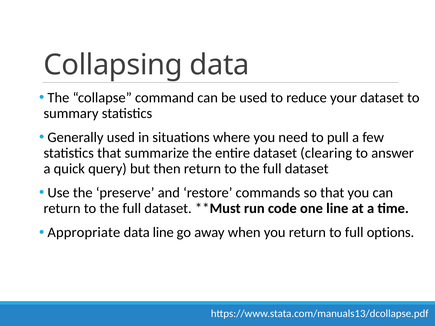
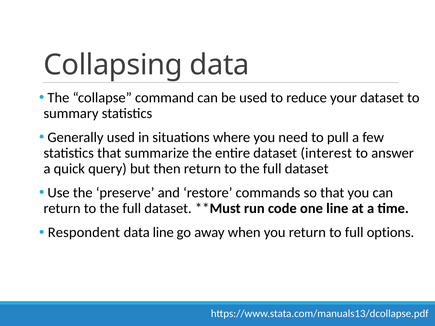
clearing: clearing -> interest
Appropriate: Appropriate -> Respondent
